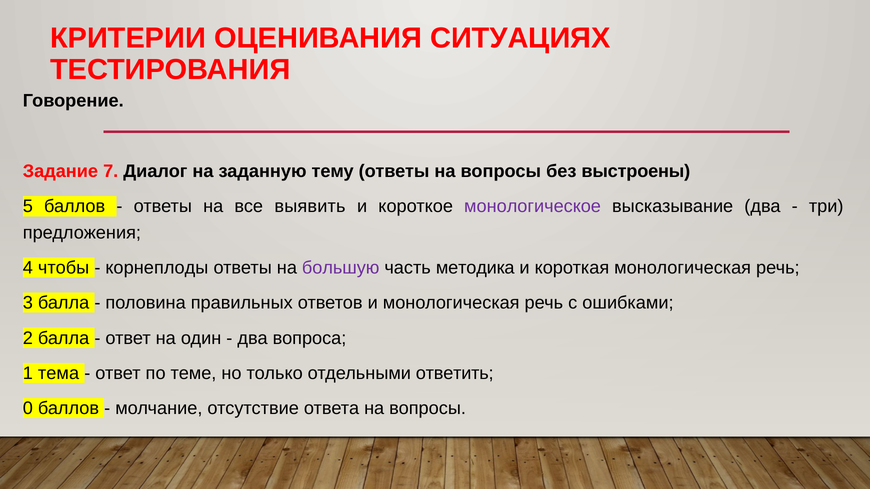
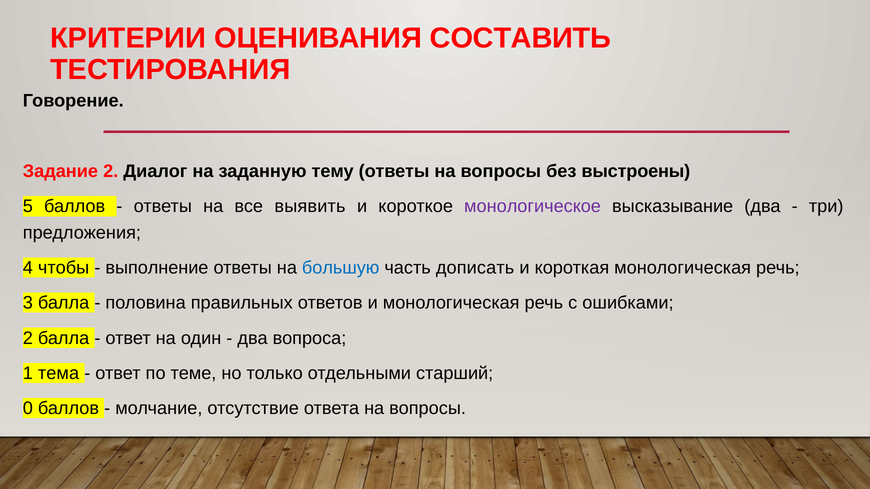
СИТУАЦИЯХ: СИТУАЦИЯХ -> СОСТАВИТЬ
Задание 7: 7 -> 2
корнеплоды: корнеплоды -> выполнение
большую colour: purple -> blue
методика: методика -> дописать
ответить: ответить -> старший
